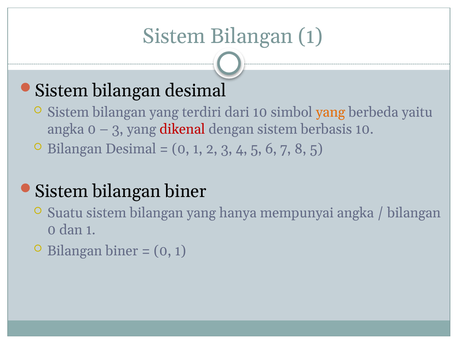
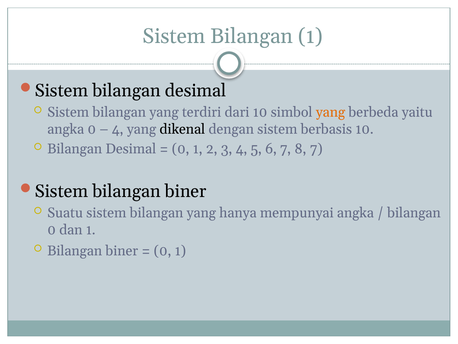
3 at (118, 129): 3 -> 4
dikenal colour: red -> black
8 5: 5 -> 7
